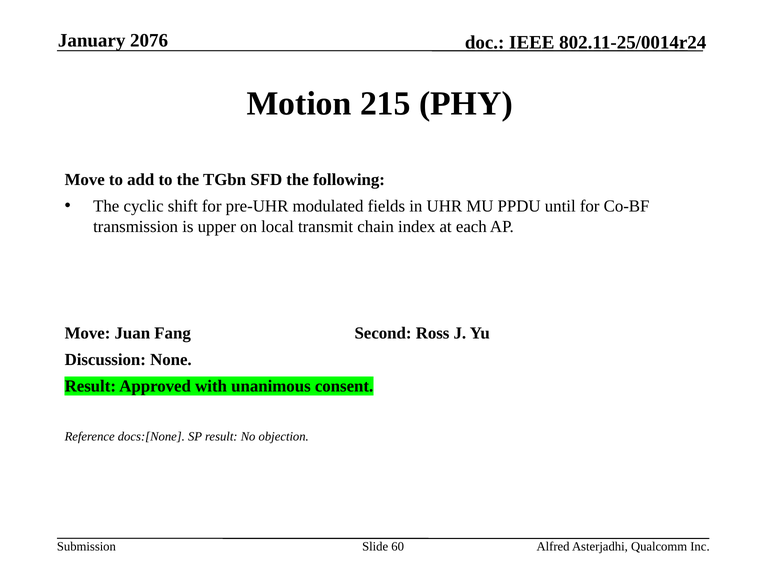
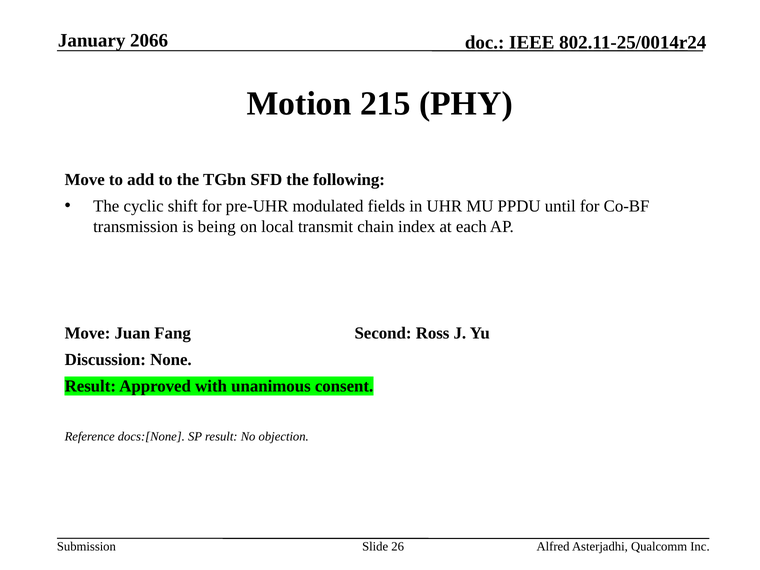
2076: 2076 -> 2066
upper: upper -> being
60: 60 -> 26
